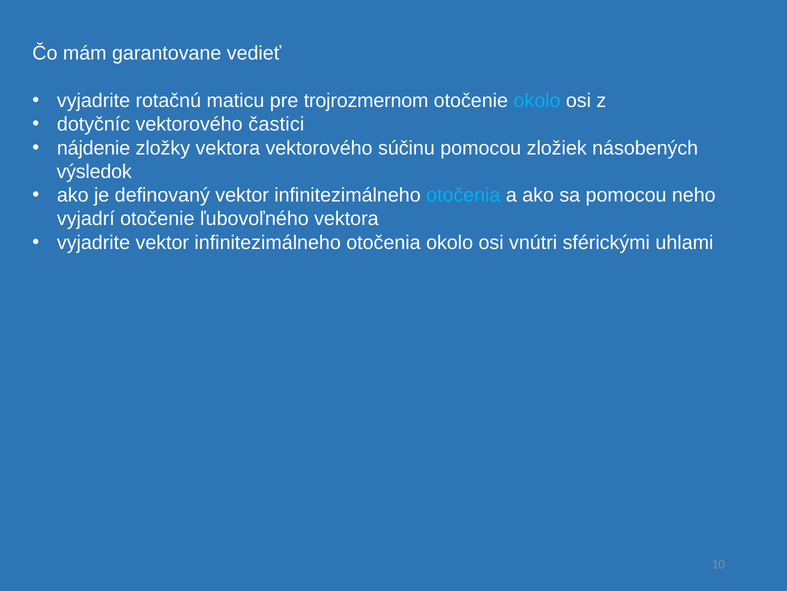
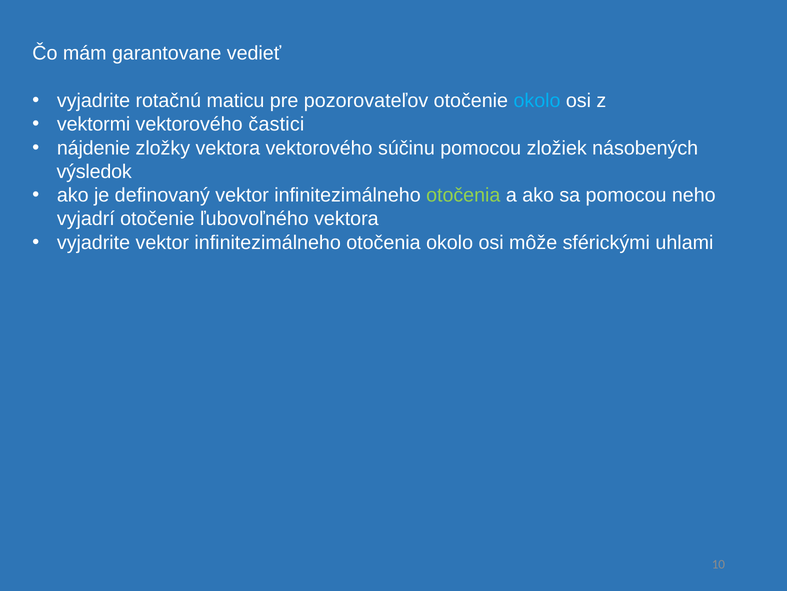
trojrozmernom: trojrozmernom -> pozorovateľov
dotyčníc: dotyčníc -> vektormi
otočenia at (463, 195) colour: light blue -> light green
vnútri: vnútri -> môže
